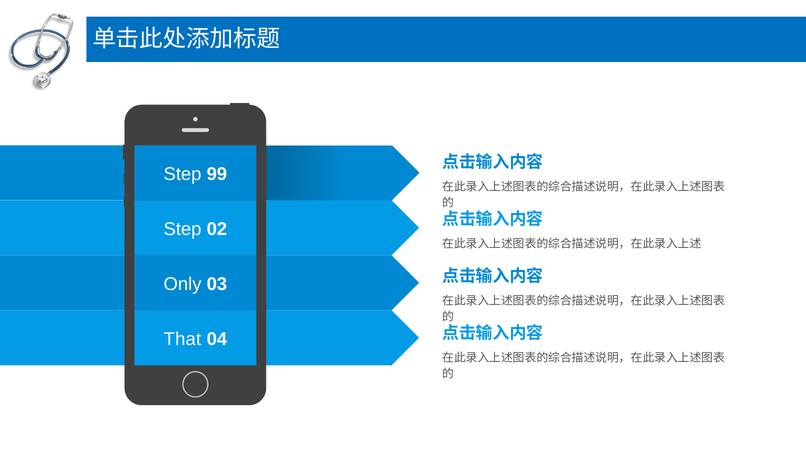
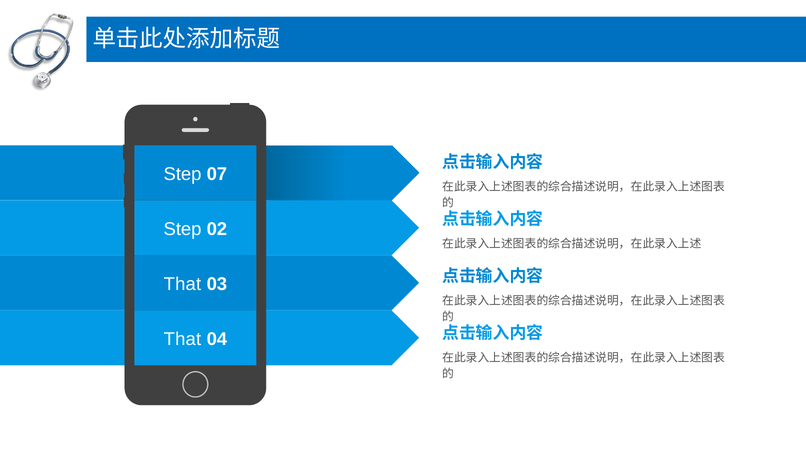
99: 99 -> 07
Only at (183, 284): Only -> That
